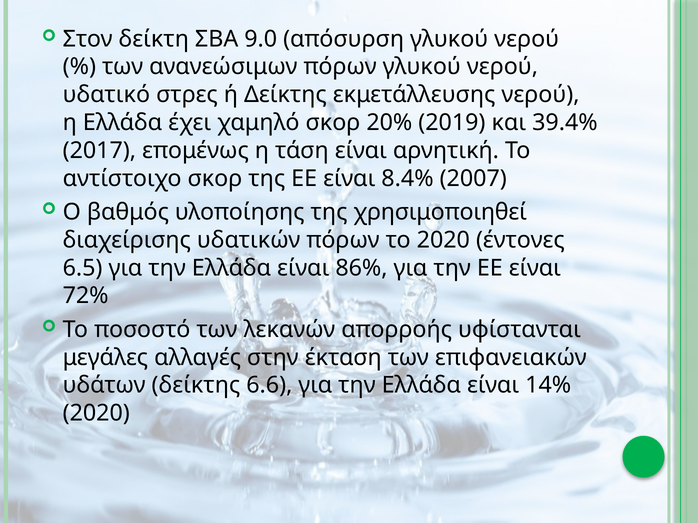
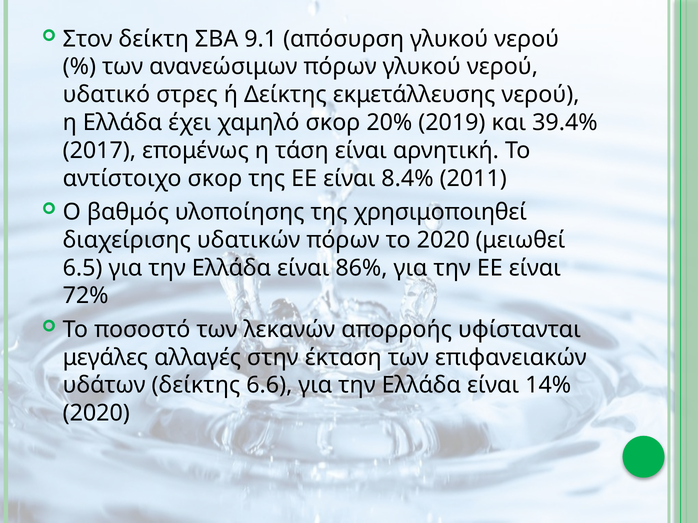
9.0: 9.0 -> 9.1
2007: 2007 -> 2011
έντονες: έντονες -> μειωθεί
